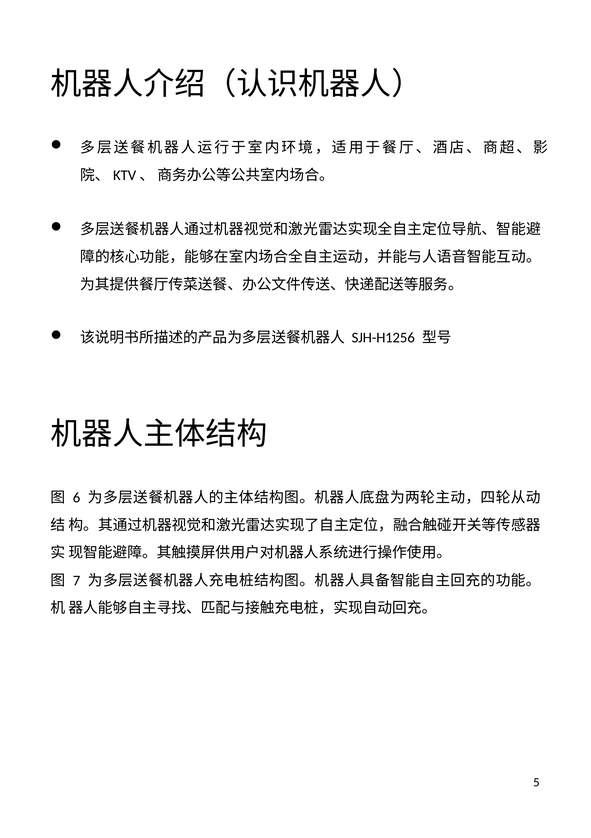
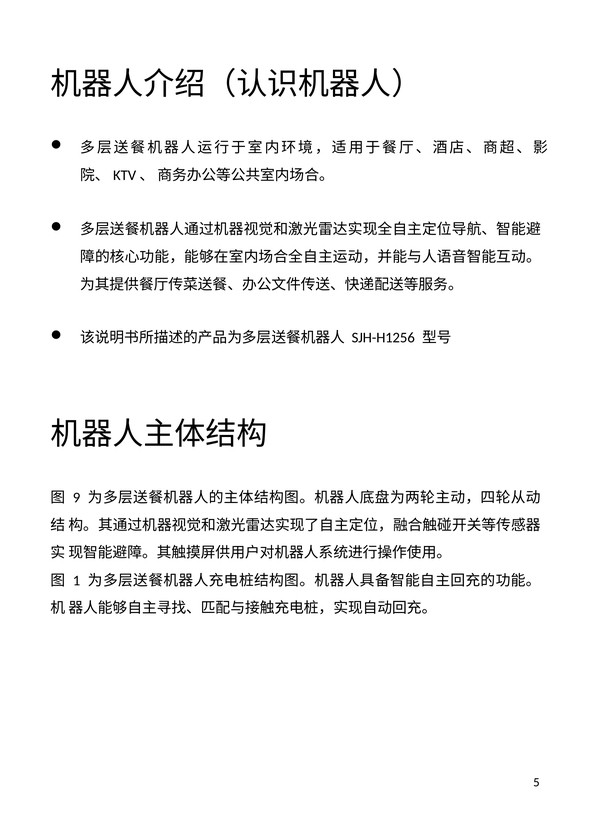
6: 6 -> 9
7: 7 -> 1
